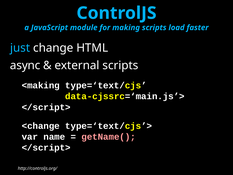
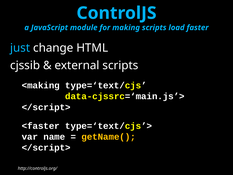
async: async -> cjssib
<change: <change -> <faster
getName( colour: pink -> yellow
